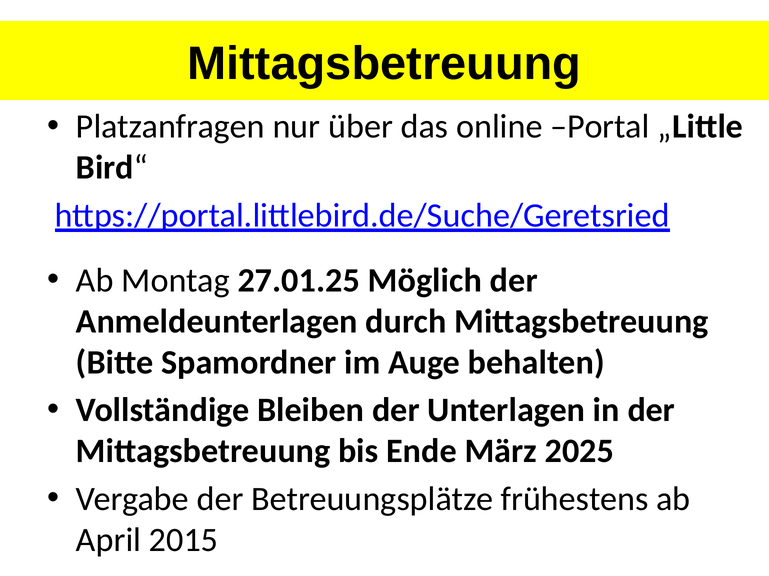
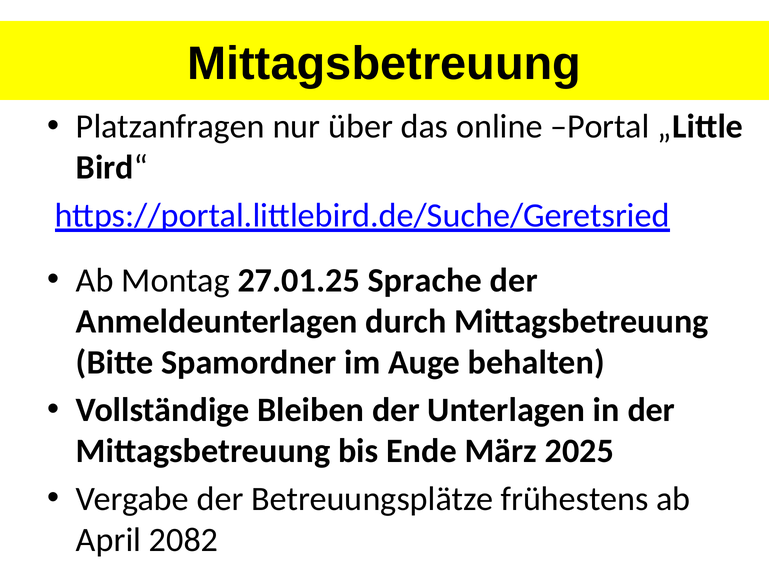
Möglich: Möglich -> Sprache
2015: 2015 -> 2082
